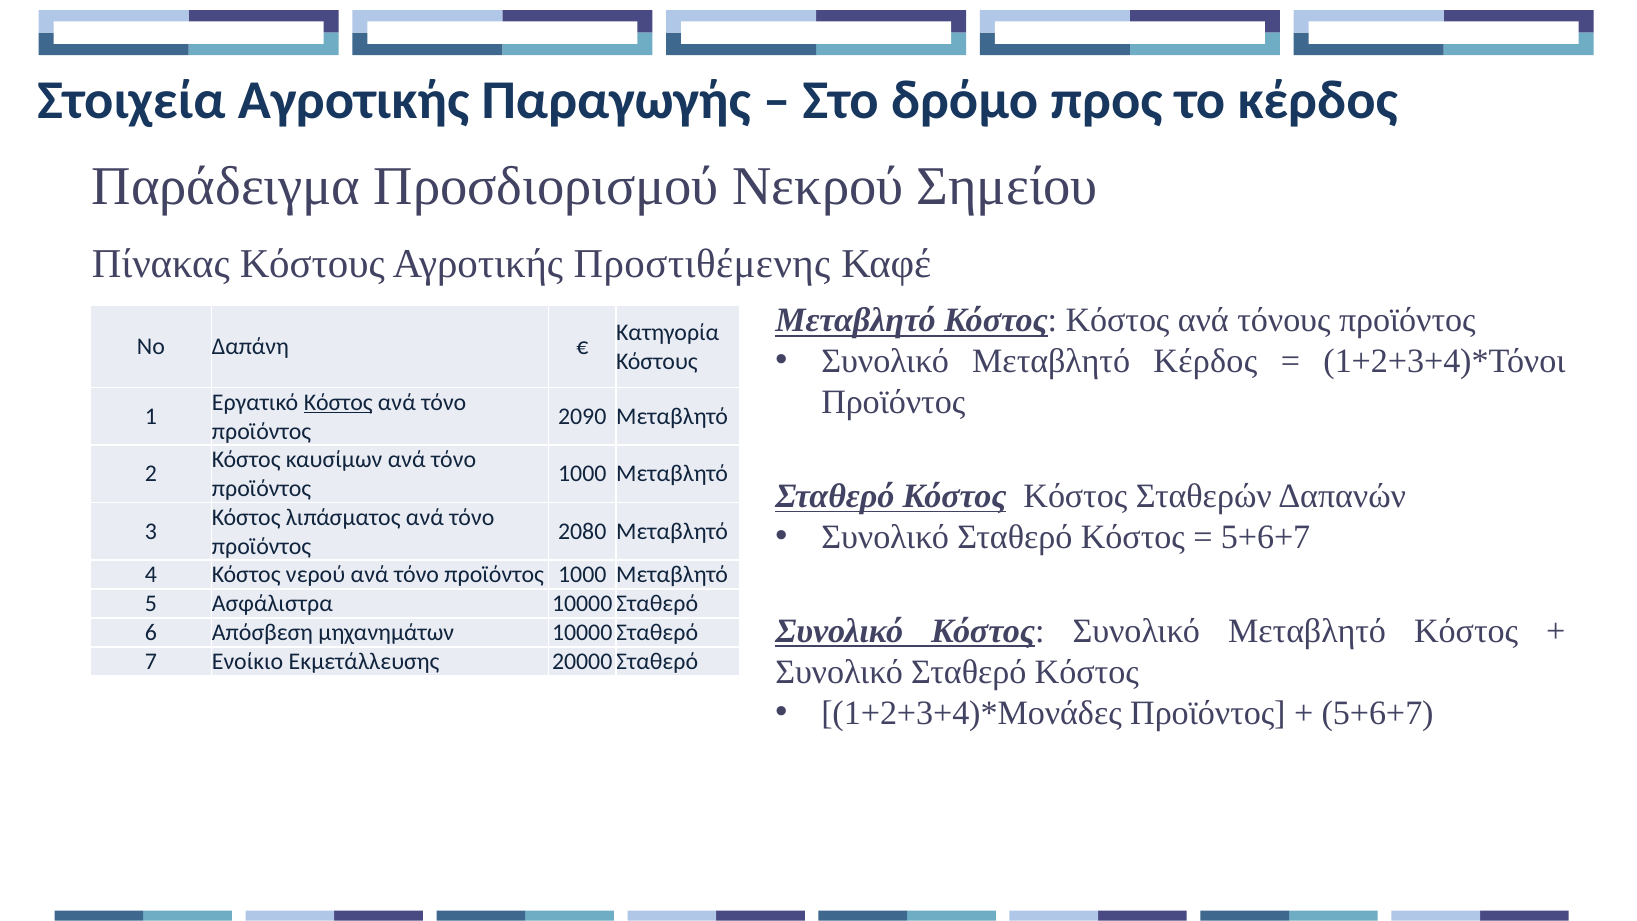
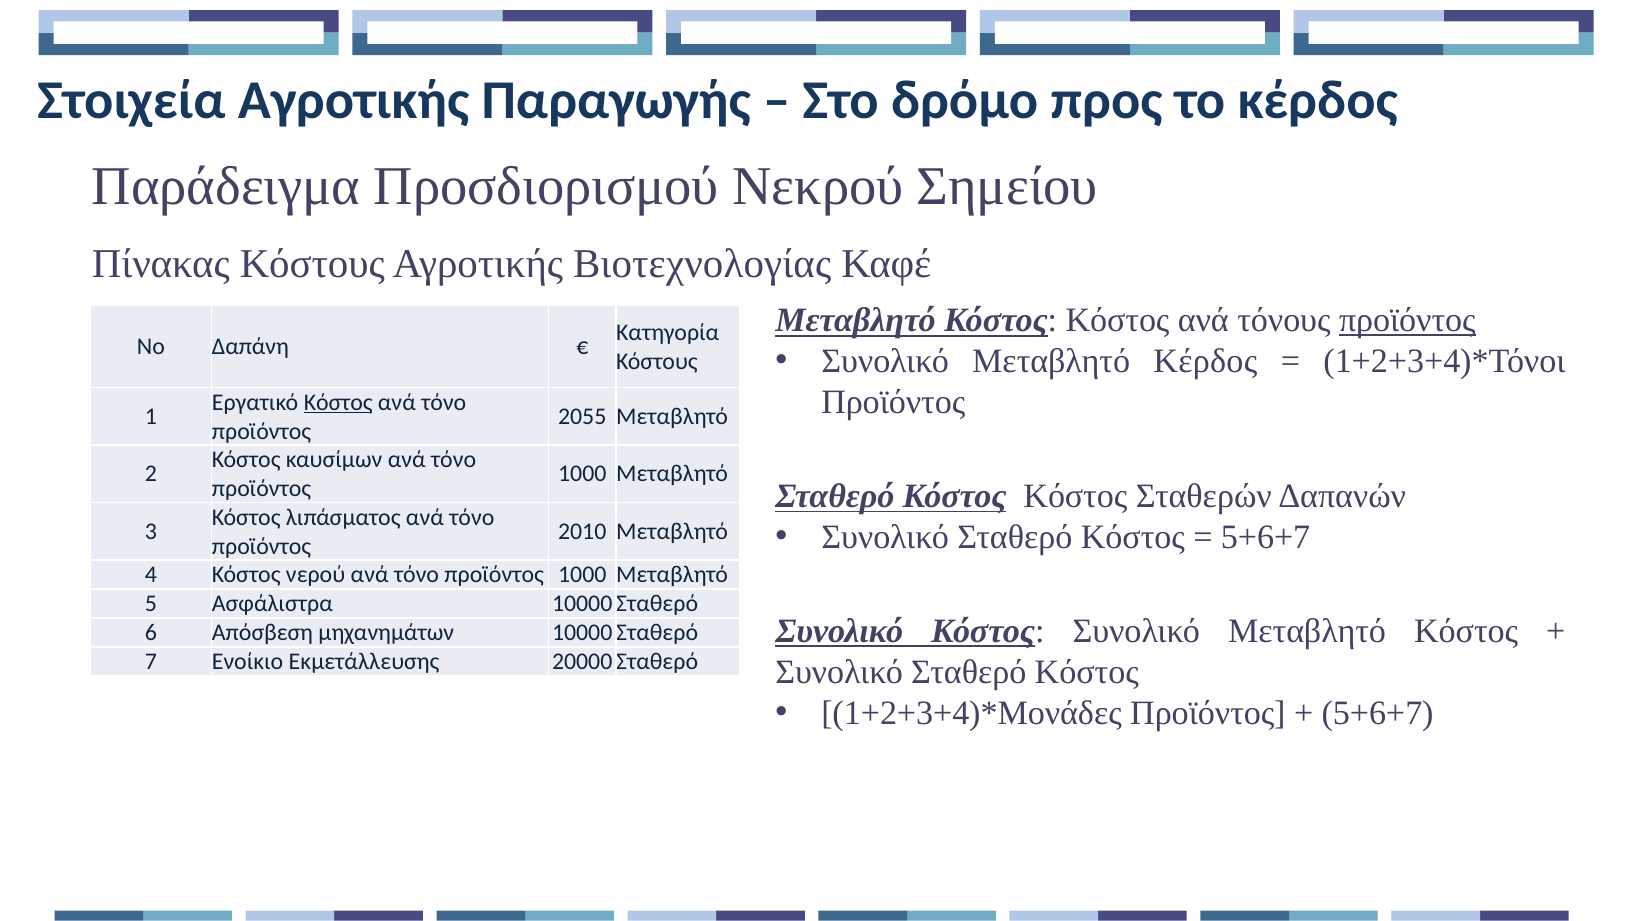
Προστιθέμενης: Προστιθέμενης -> Βιοτεχνολογίας
προϊόντος at (1407, 321) underline: none -> present
2090: 2090 -> 2055
2080: 2080 -> 2010
